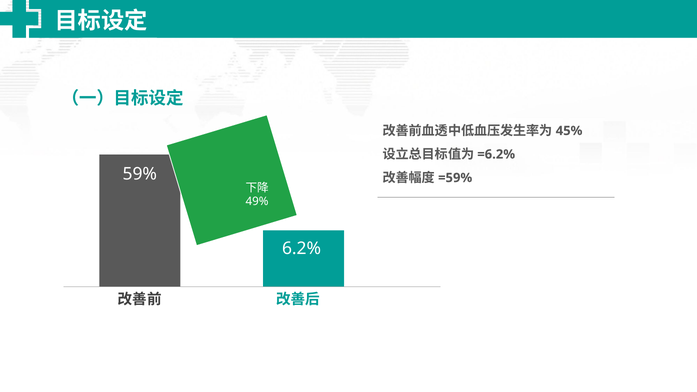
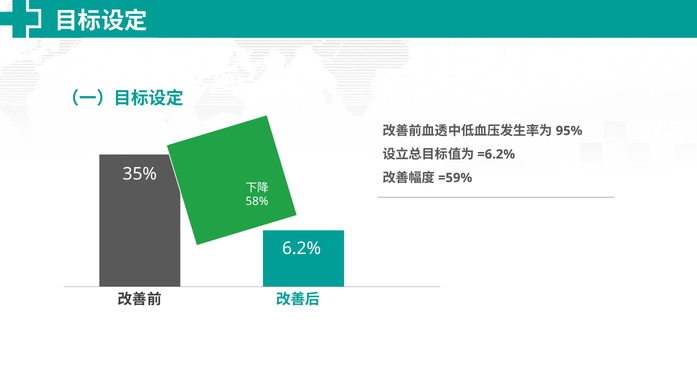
45%: 45% -> 95%
59%: 59% -> 35%
49%: 49% -> 58%
